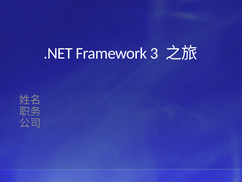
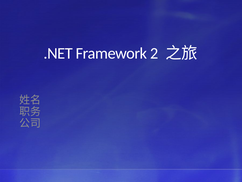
3: 3 -> 2
